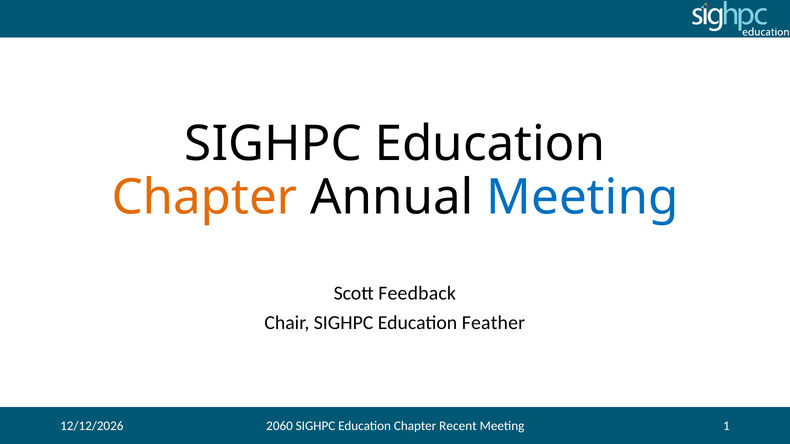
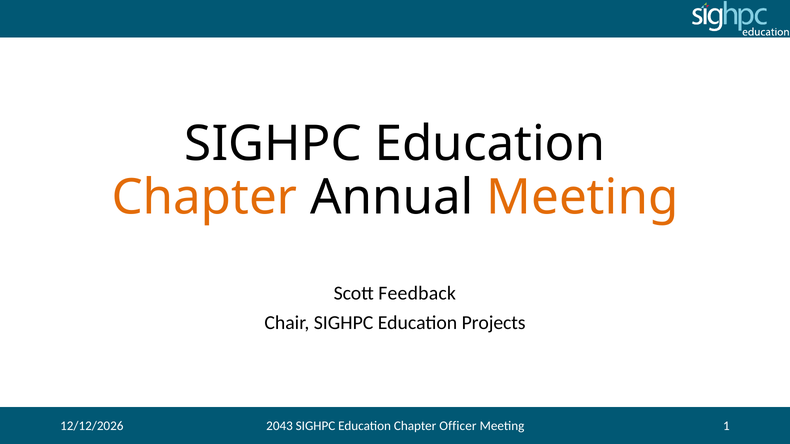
Meeting at (582, 197) colour: blue -> orange
Feather: Feather -> Projects
2060: 2060 -> 2043
Recent: Recent -> Officer
